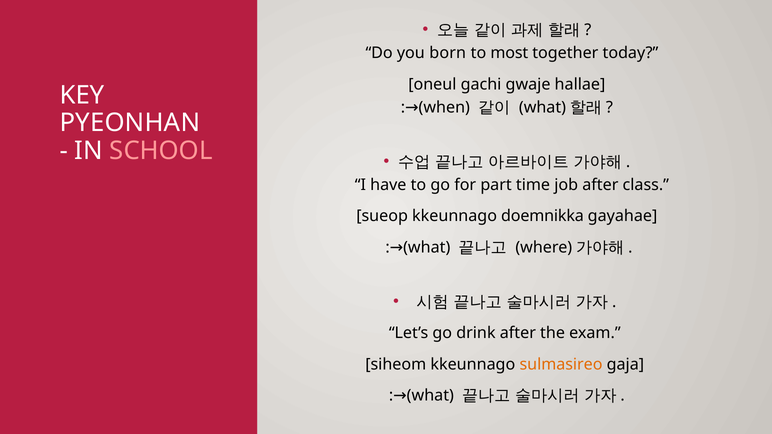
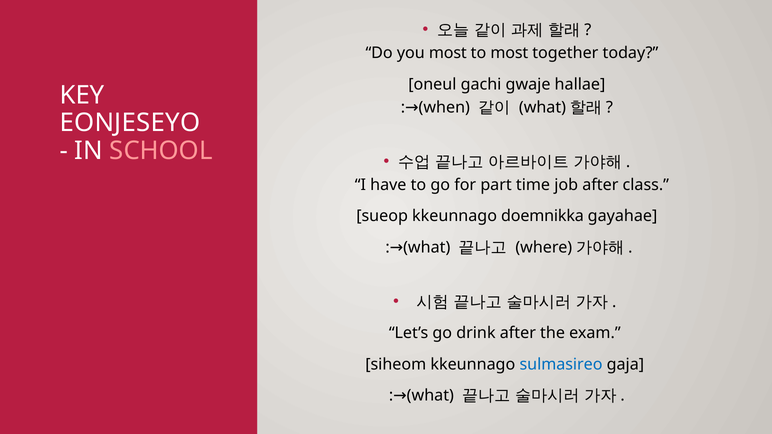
you born: born -> most
PYEONHAN: PYEONHAN -> EONJESEYO
sulmasireo colour: orange -> blue
